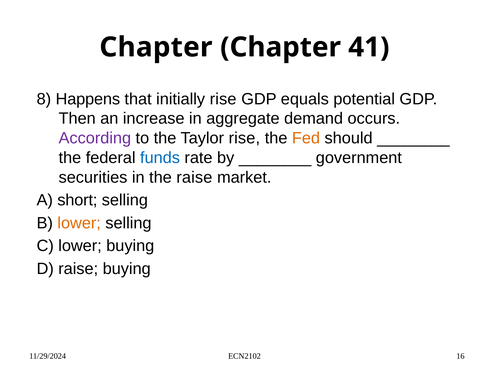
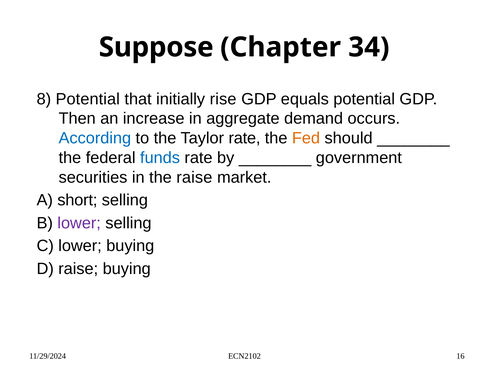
Chapter at (156, 47): Chapter -> Suppose
41: 41 -> 34
8 Happens: Happens -> Potential
According colour: purple -> blue
Taylor rise: rise -> rate
lower at (79, 223) colour: orange -> purple
